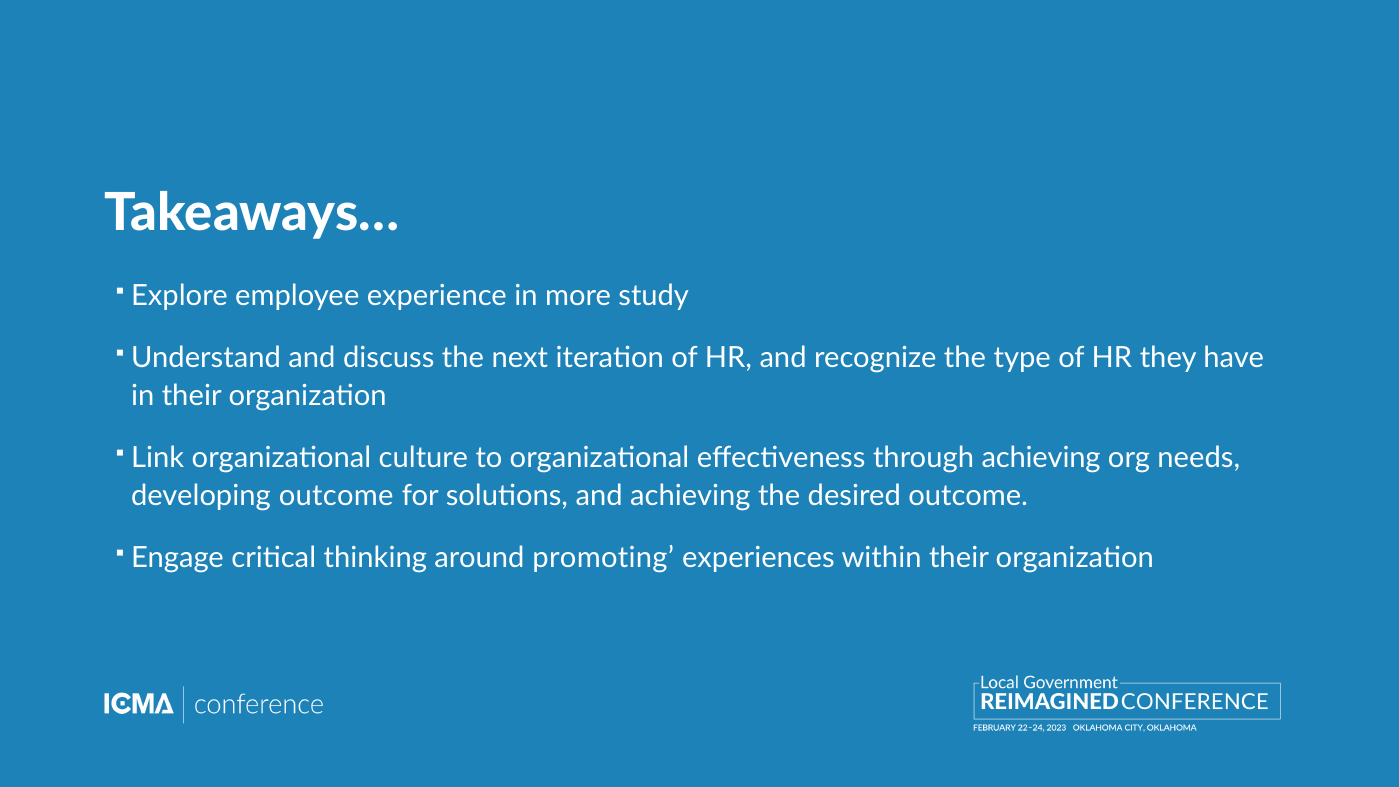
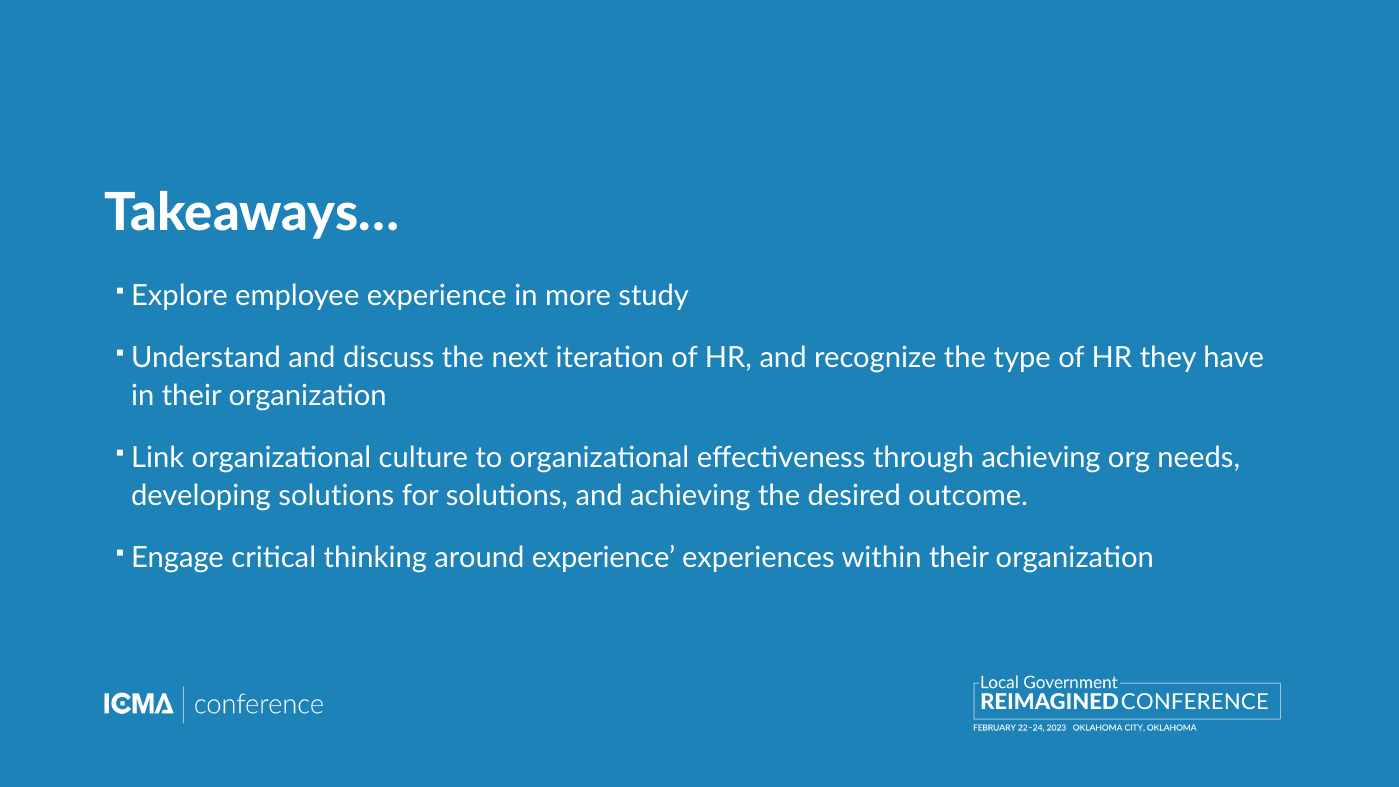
developing outcome: outcome -> solutions
around promoting: promoting -> experience
